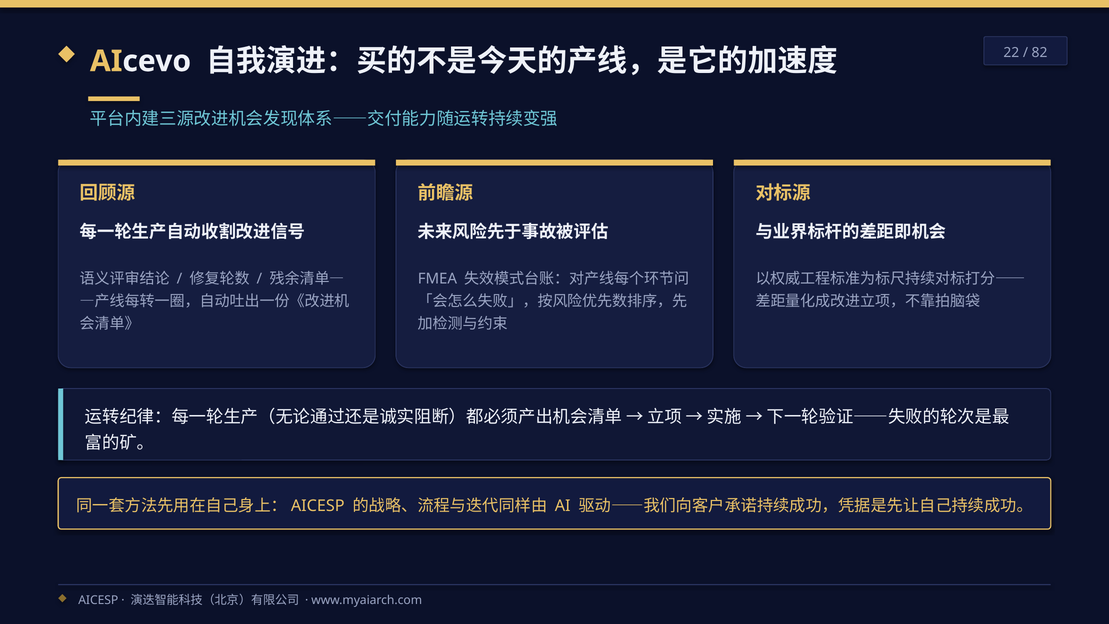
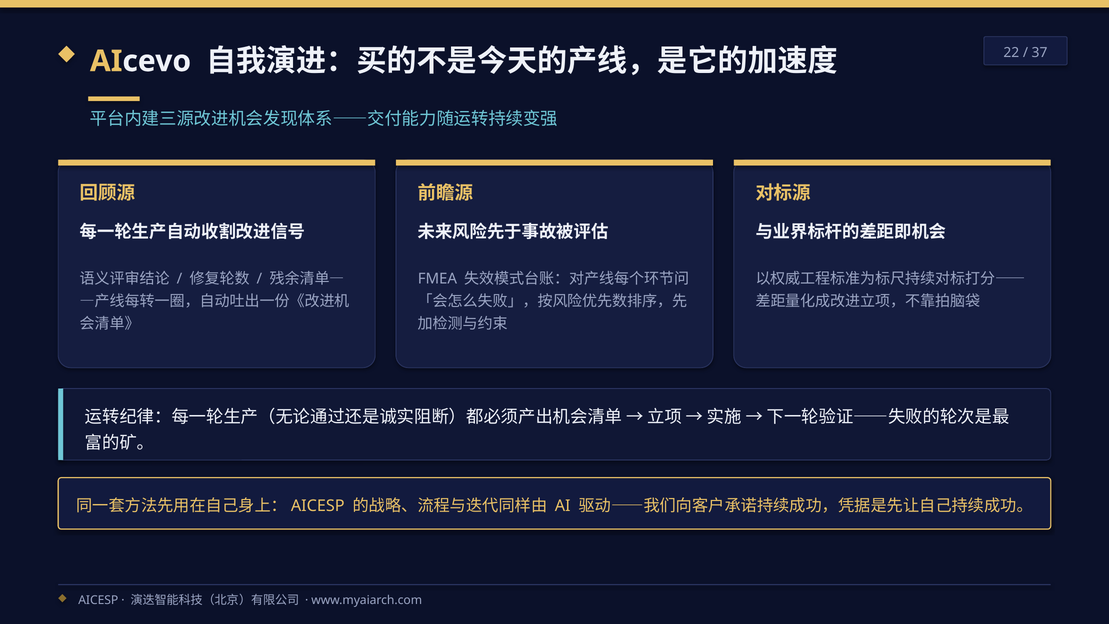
82: 82 -> 37
